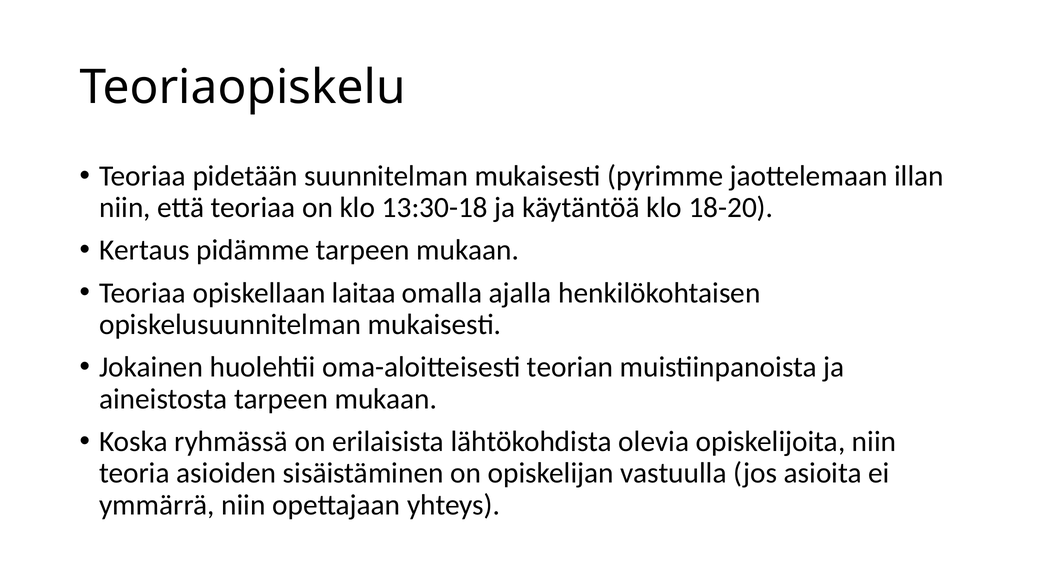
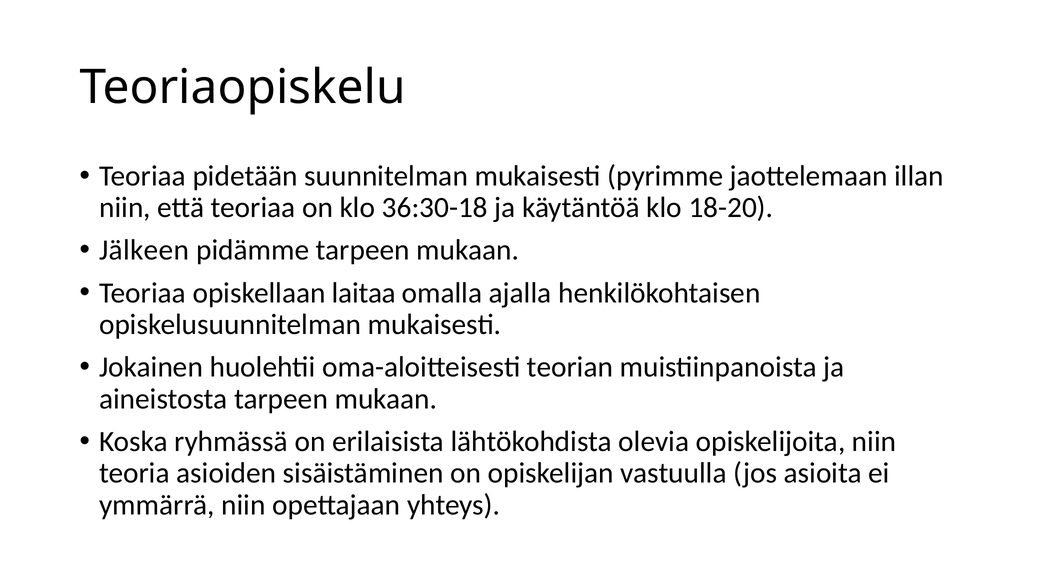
13:30-18: 13:30-18 -> 36:30-18
Kertaus: Kertaus -> Jälkeen
